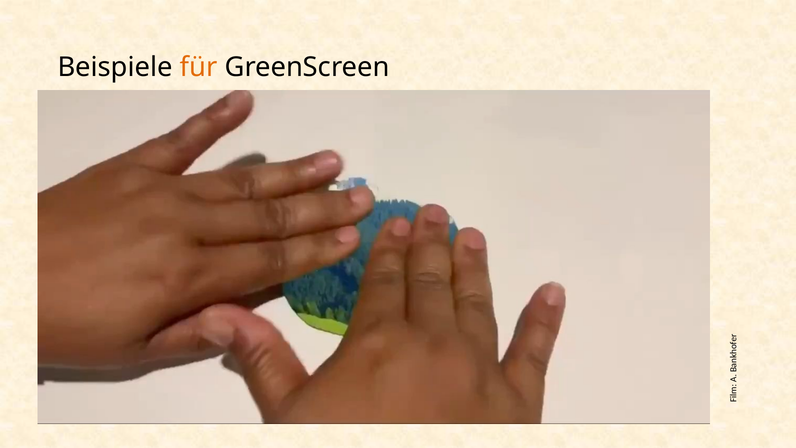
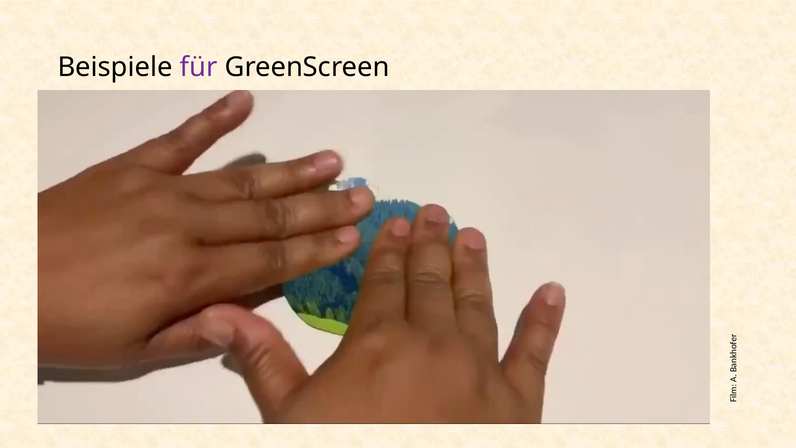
für colour: orange -> purple
